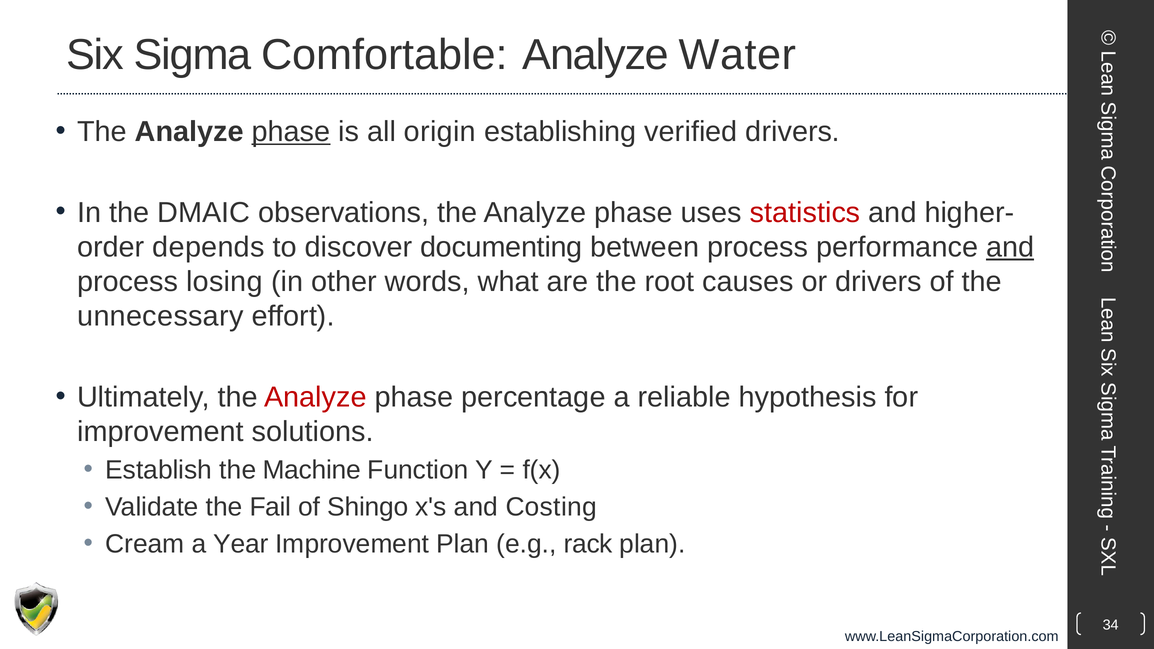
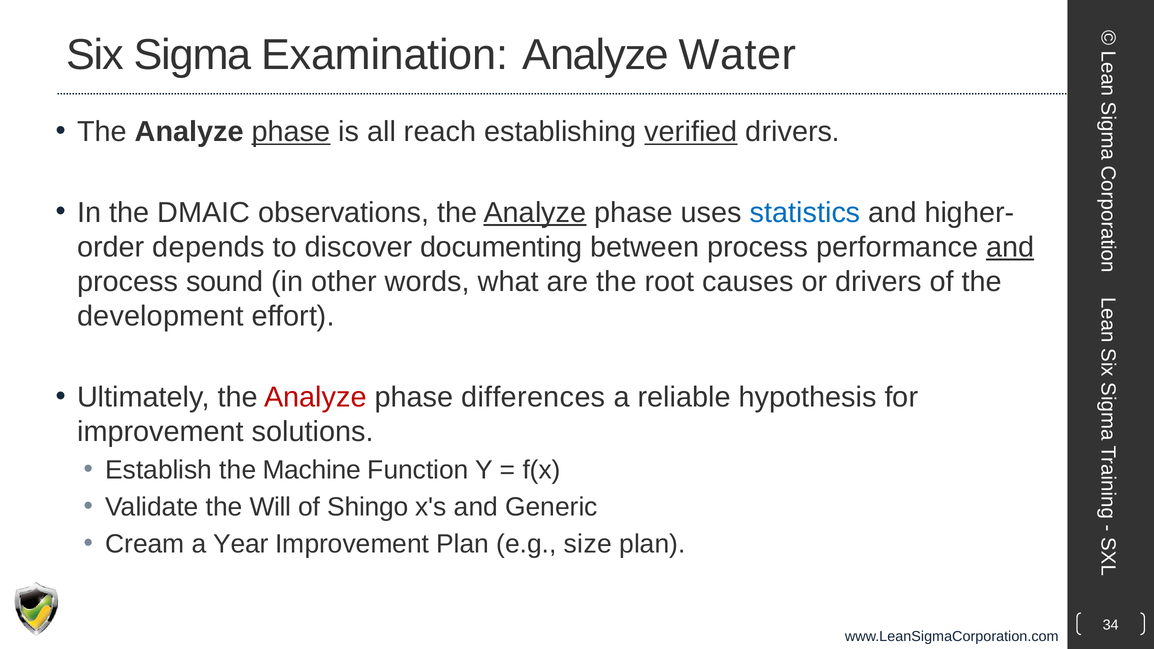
Comfortable: Comfortable -> Examination
origin: origin -> reach
verified underline: none -> present
Analyze at (535, 213) underline: none -> present
statistics colour: red -> blue
losing: losing -> sound
unnecessary: unnecessary -> development
percentage: percentage -> differences
Fail: Fail -> Will
Costing: Costing -> Generic
rack: rack -> size
